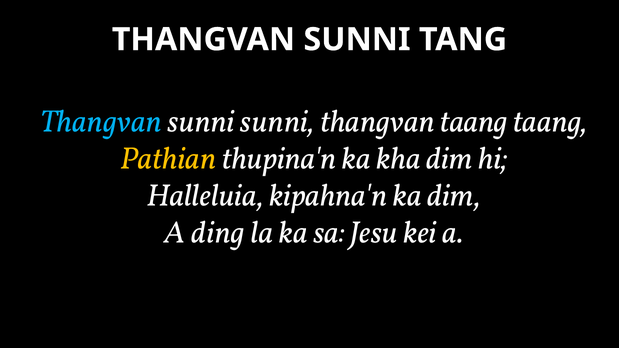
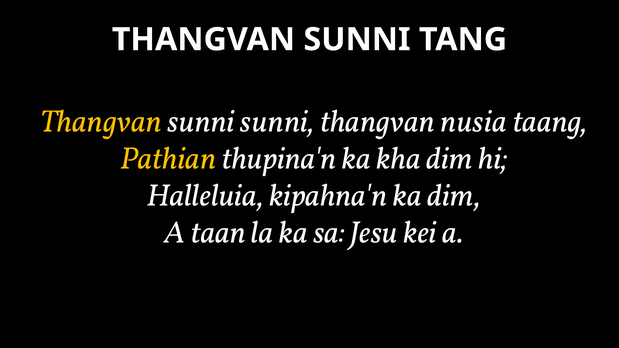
Thangvan at (101, 121) colour: light blue -> yellow
thangvan taang: taang -> nusia
ding: ding -> taan
